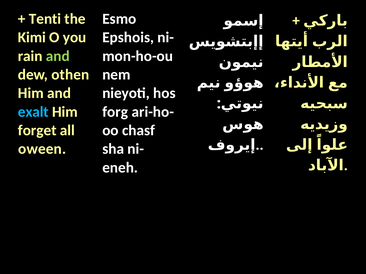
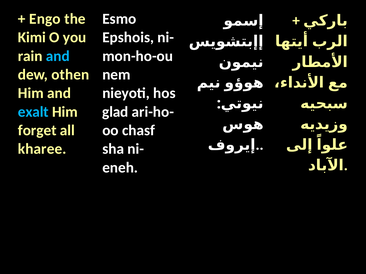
Tenti: Tenti -> Engo
and at (58, 56) colour: light green -> light blue
forg: forg -> glad
oween: oween -> kharee
